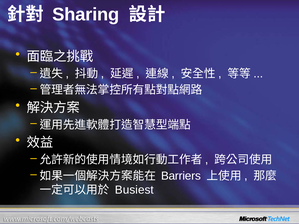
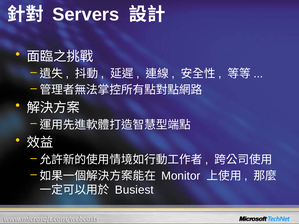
Sharing: Sharing -> Servers
Barriers: Barriers -> Monitor
